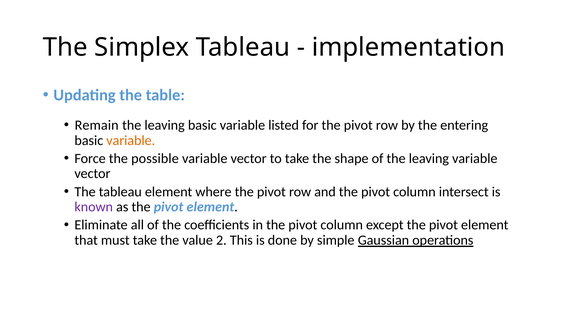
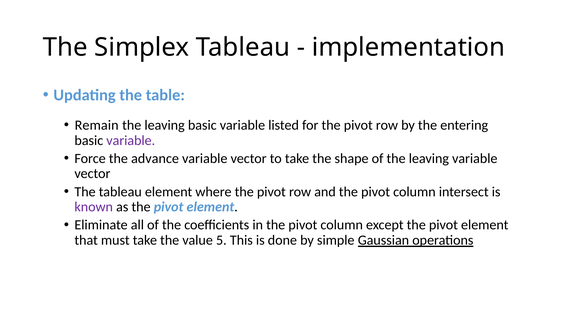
variable at (131, 140) colour: orange -> purple
possible: possible -> advance
2: 2 -> 5
